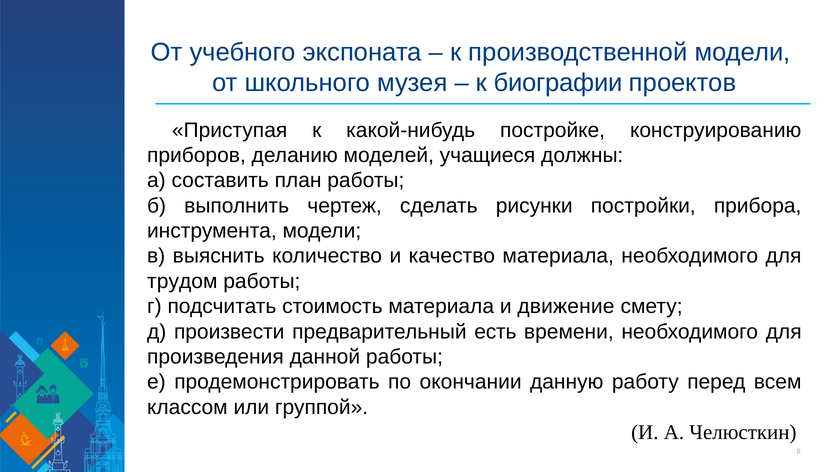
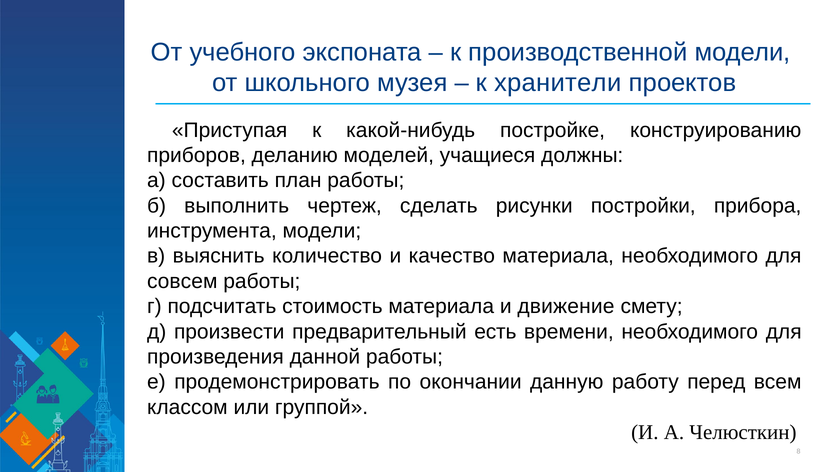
биографии: биографии -> хранители
трудом: трудом -> совсем
